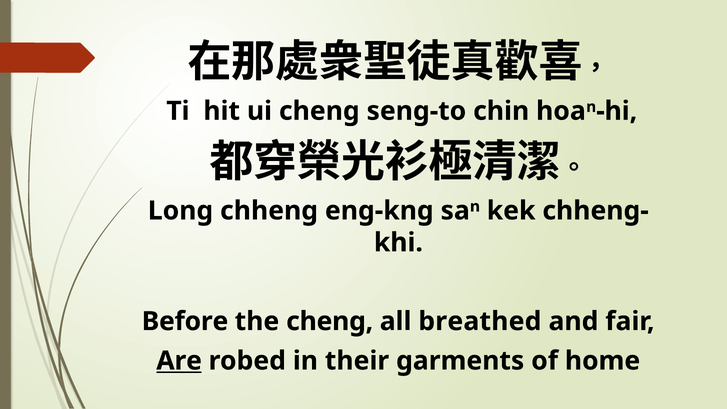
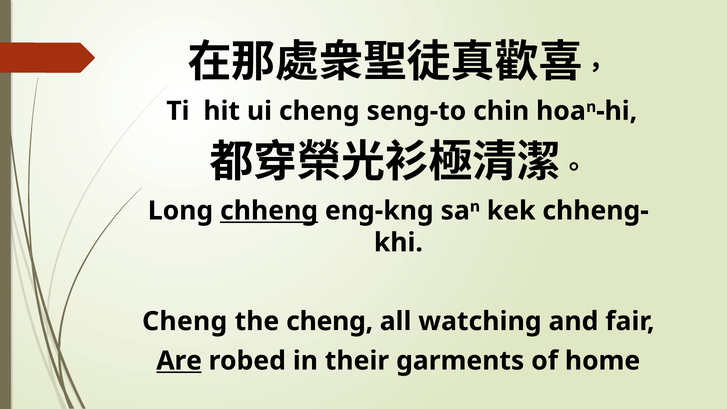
chheng underline: none -> present
Before at (185, 321): Before -> Cheng
breathed: breathed -> watching
